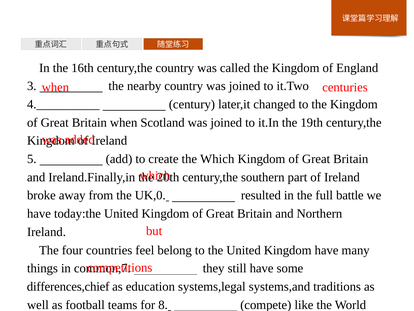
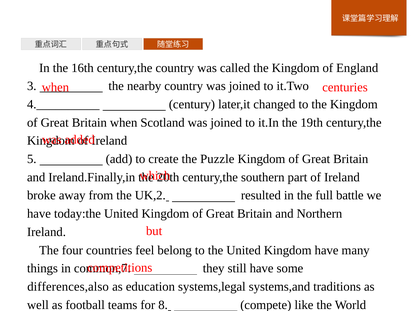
the Which: Which -> Puzzle
UK,0: UK,0 -> UK,2
differences,chief: differences,chief -> differences,also
